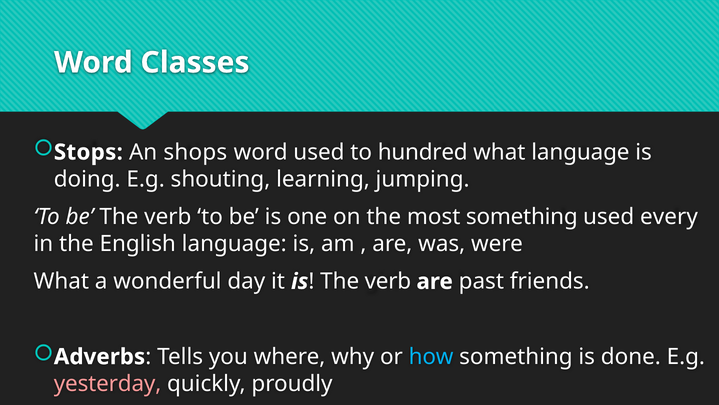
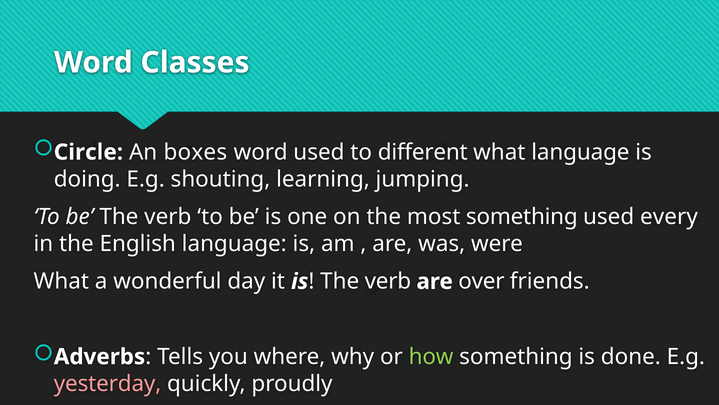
Stops: Stops -> Circle
shops: shops -> boxes
hundred: hundred -> different
past: past -> over
how colour: light blue -> light green
